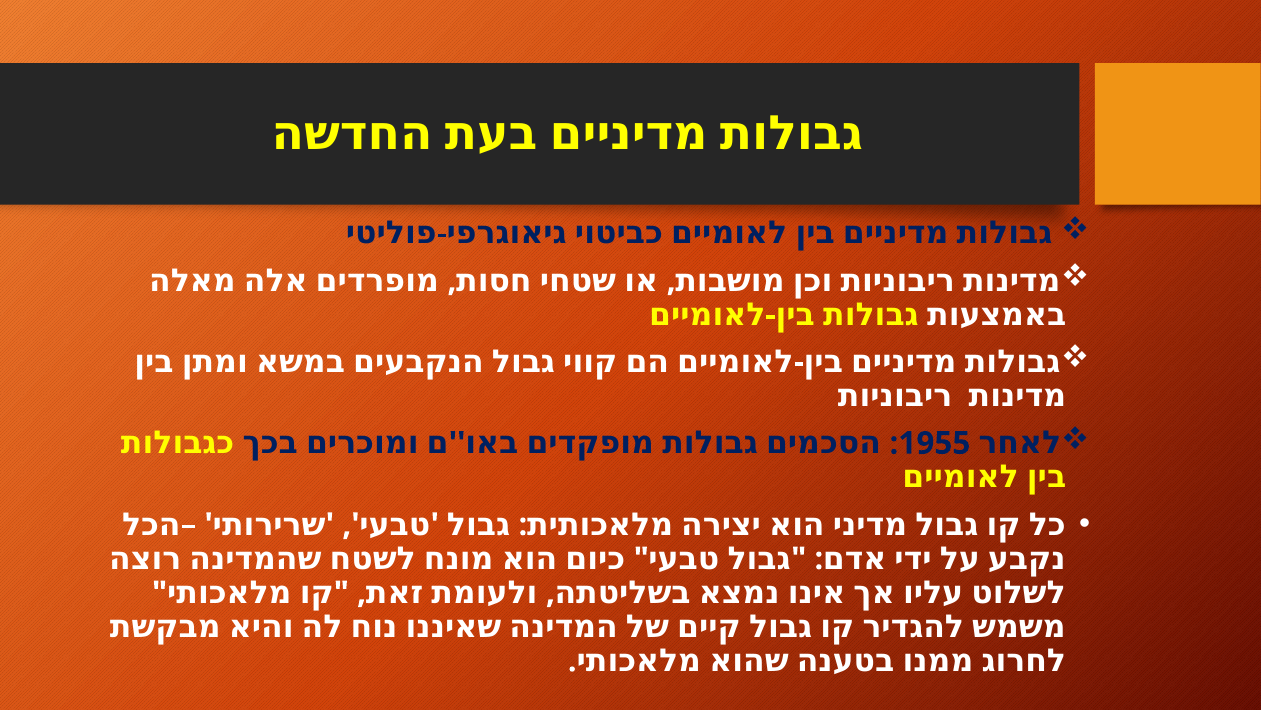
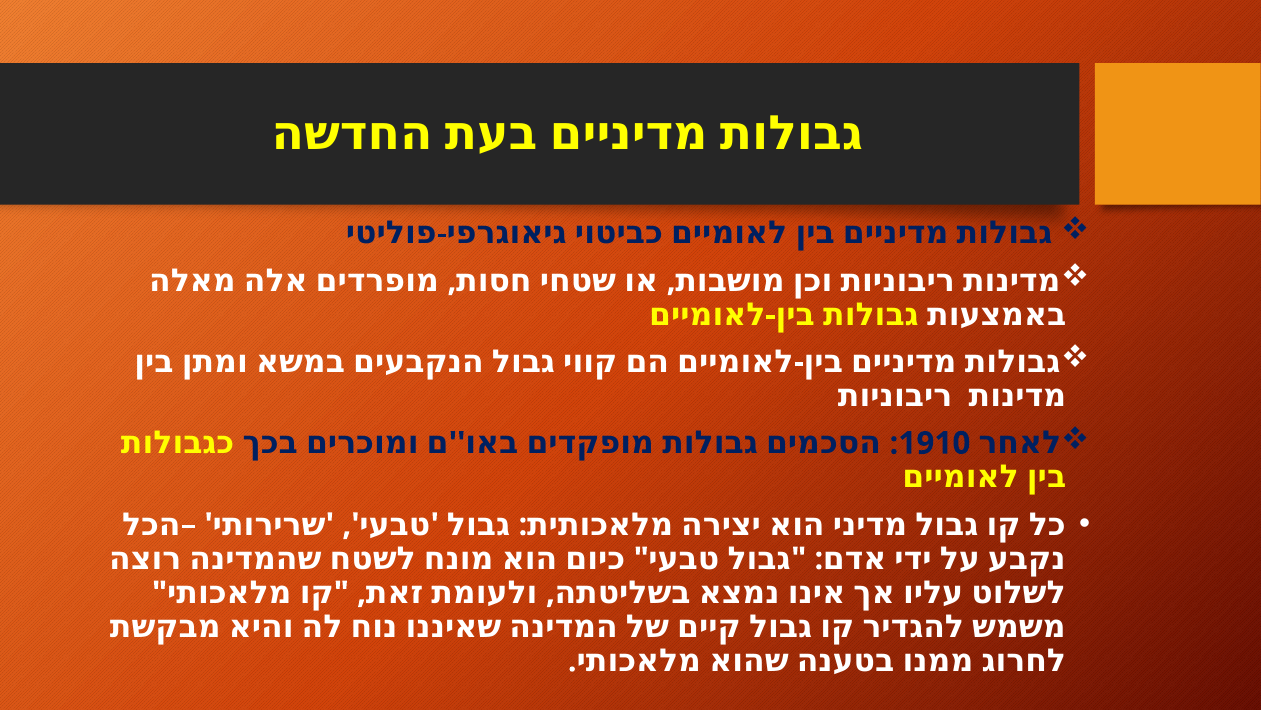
1955: 1955 -> 1910
